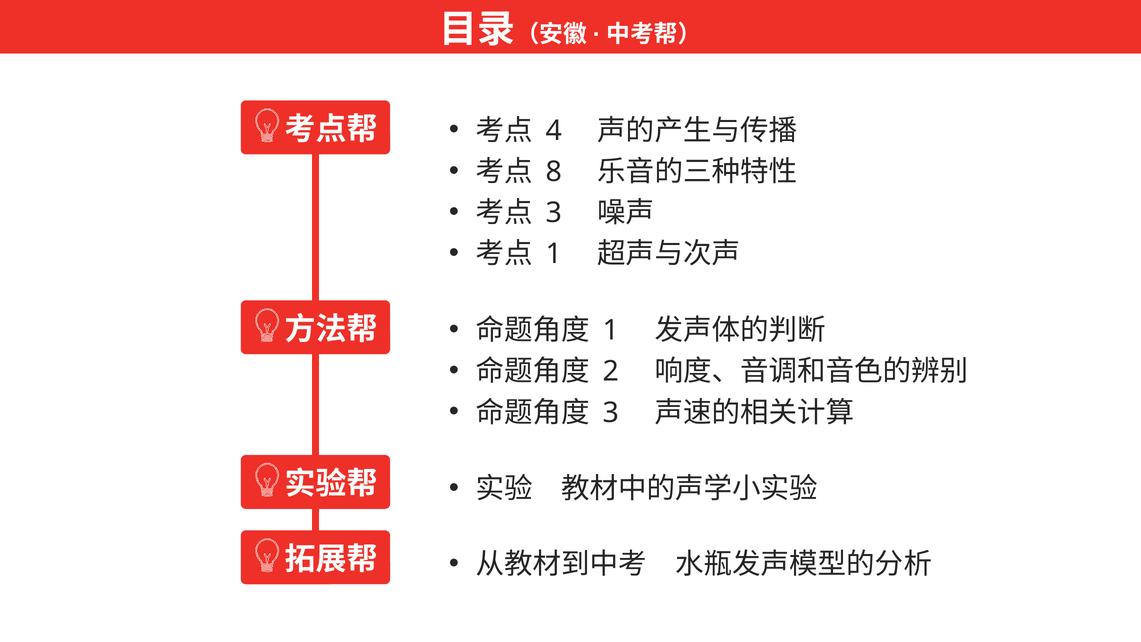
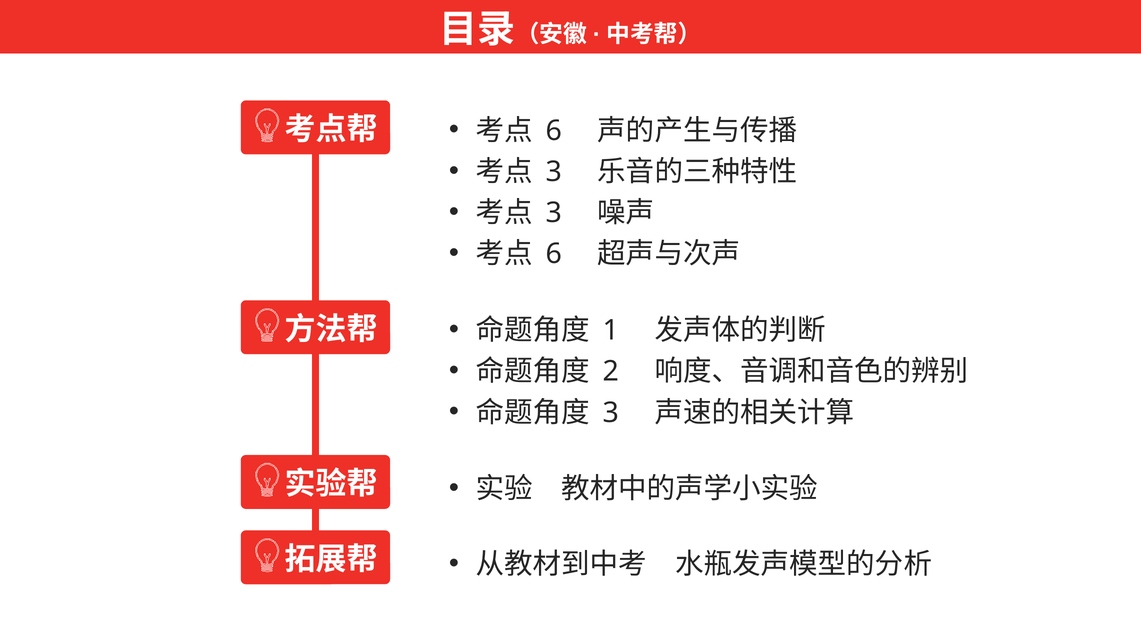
4 at (554, 131): 4 -> 6
8 at (554, 172): 8 -> 3
1 at (554, 254): 1 -> 6
